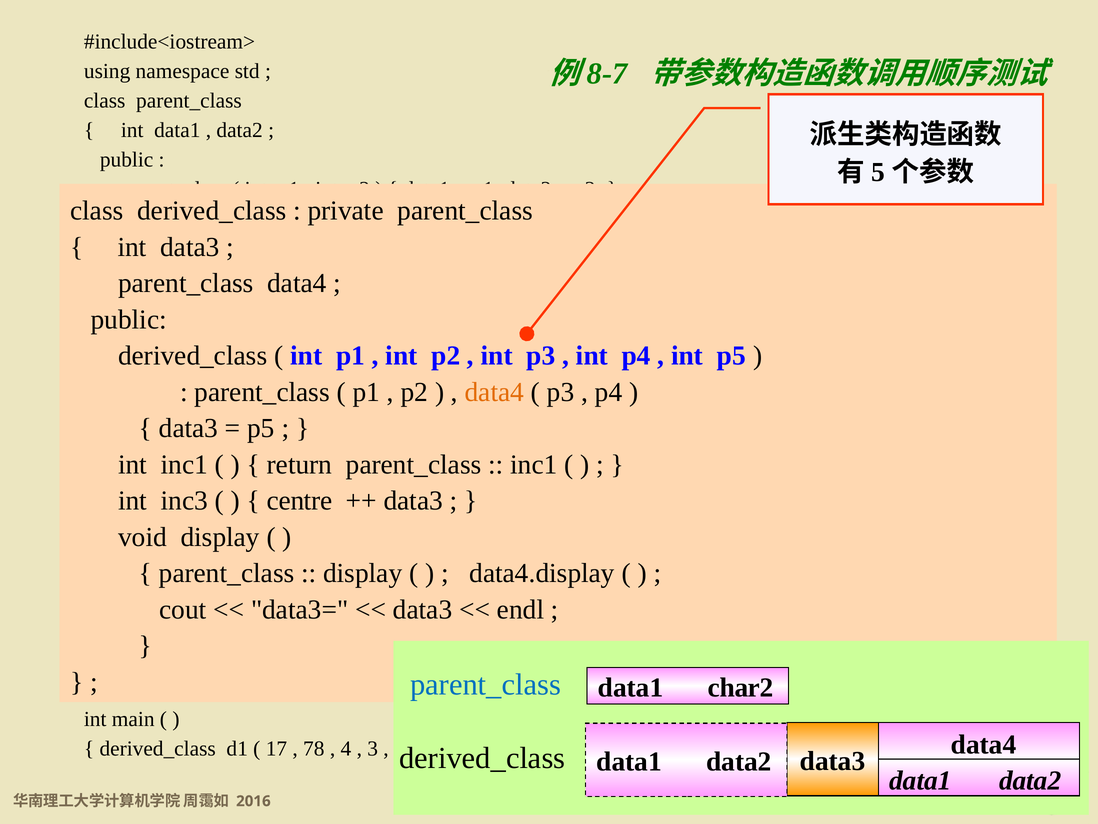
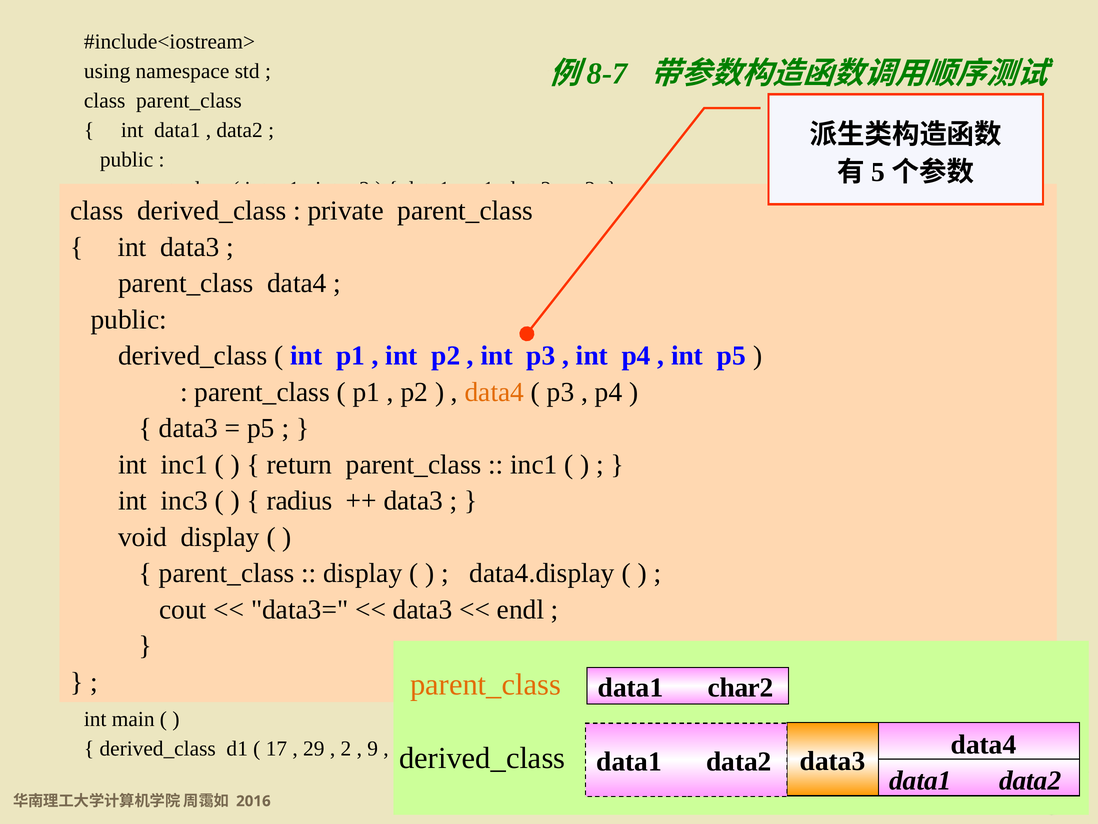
centre: centre -> radius
parent_class at (486, 684) colour: blue -> orange
78: 78 -> 29
4: 4 -> 2
3: 3 -> 9
